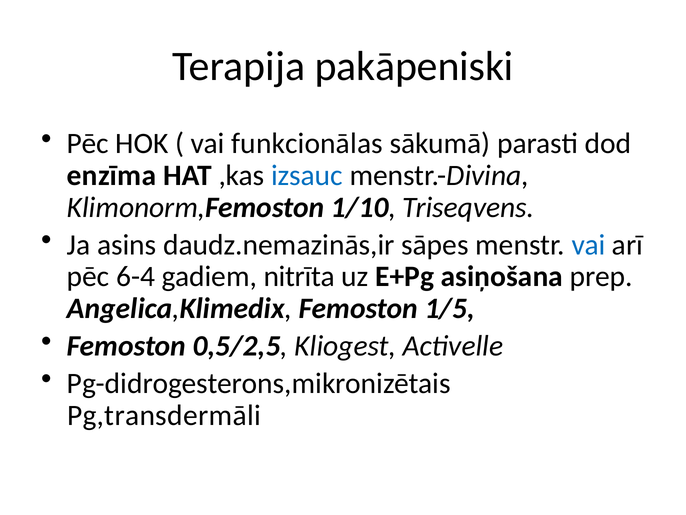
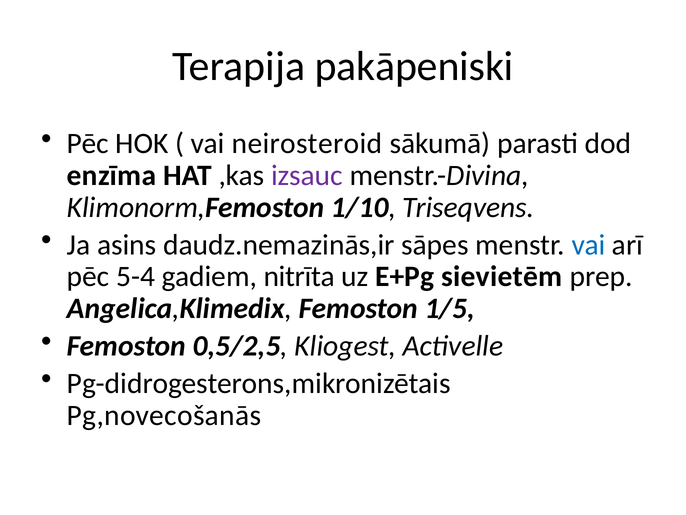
funkcionālas: funkcionālas -> neirosteroid
izsauc colour: blue -> purple
6-4: 6-4 -> 5-4
asiņošana: asiņošana -> sievietēm
Pg,transdermāli: Pg,transdermāli -> Pg,novecošanās
